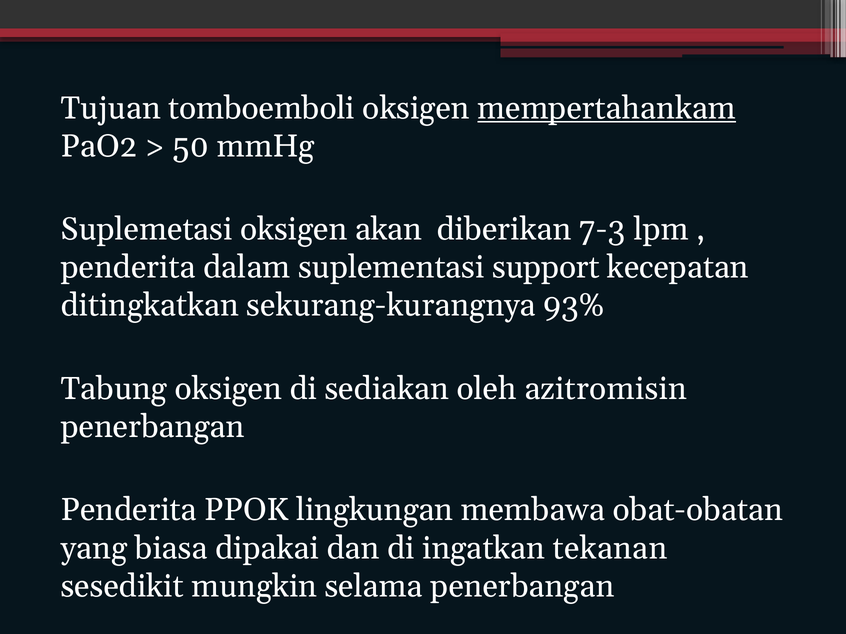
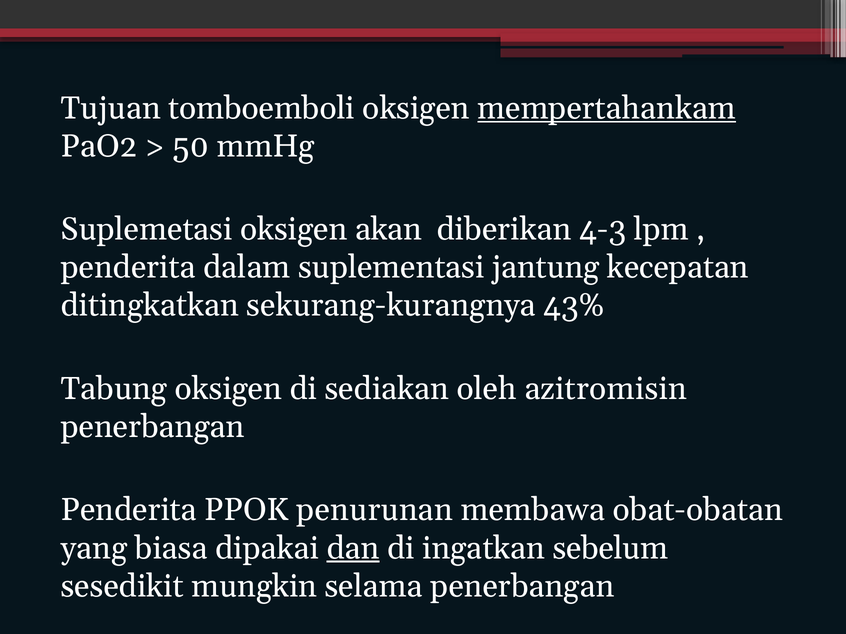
7-3: 7-3 -> 4-3
support: support -> jantung
93%: 93% -> 43%
lingkungan: lingkungan -> penurunan
dan underline: none -> present
tekanan: tekanan -> sebelum
